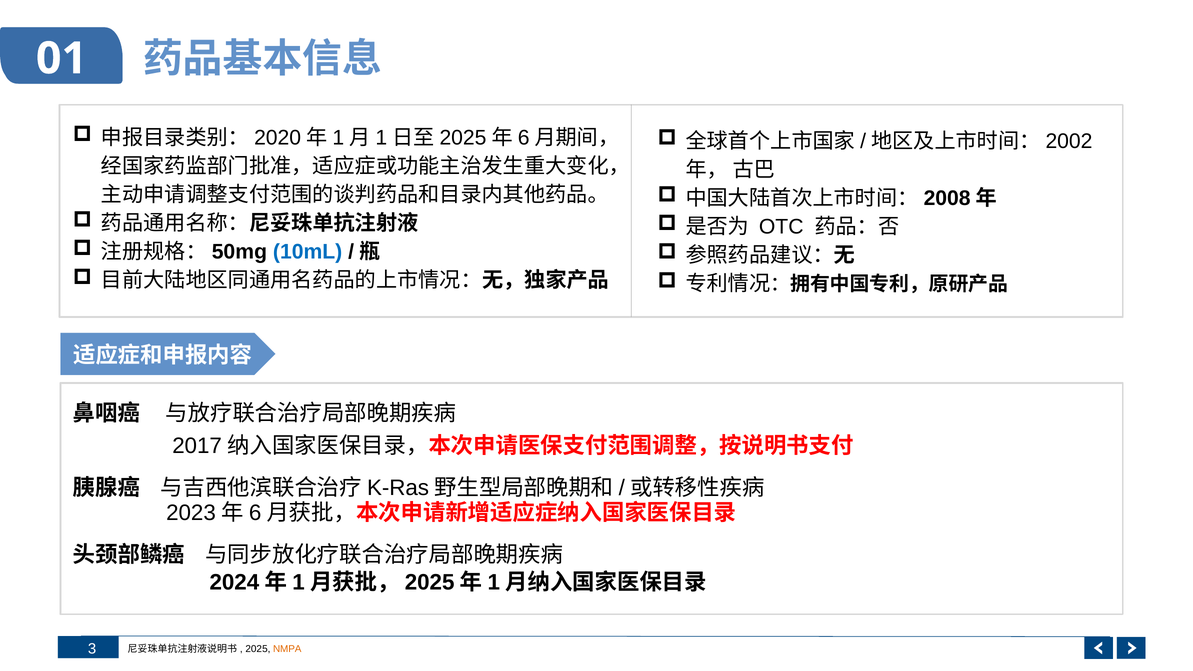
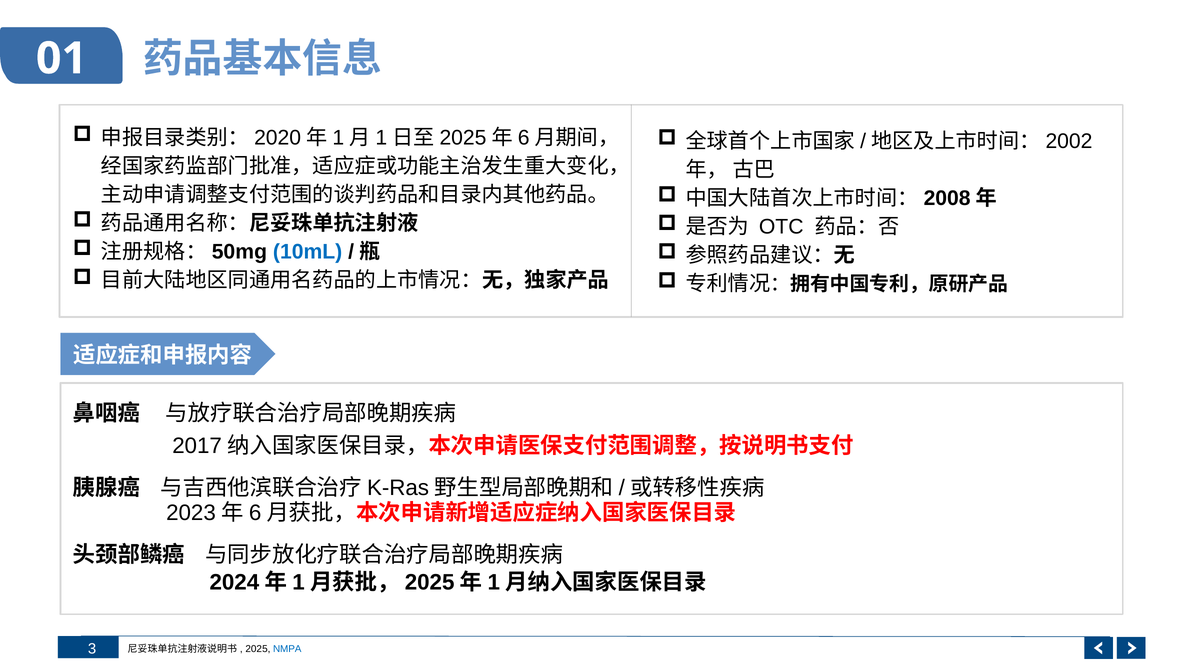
NMPA colour: orange -> blue
